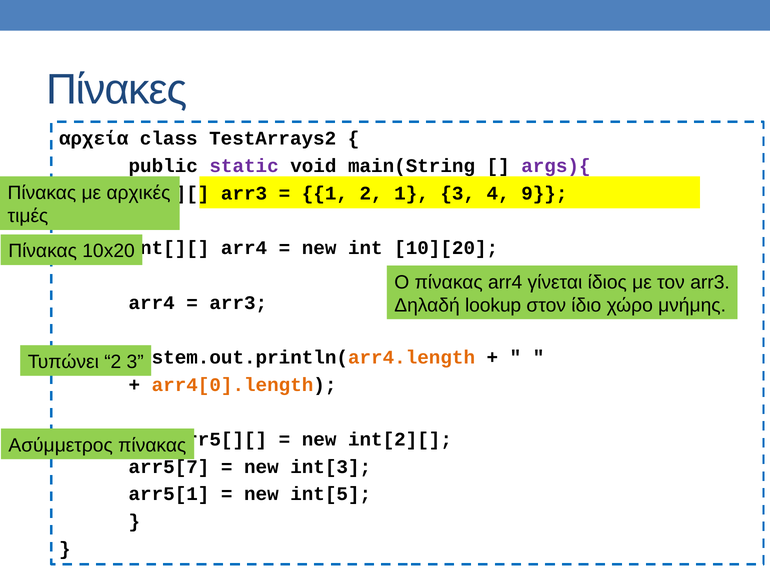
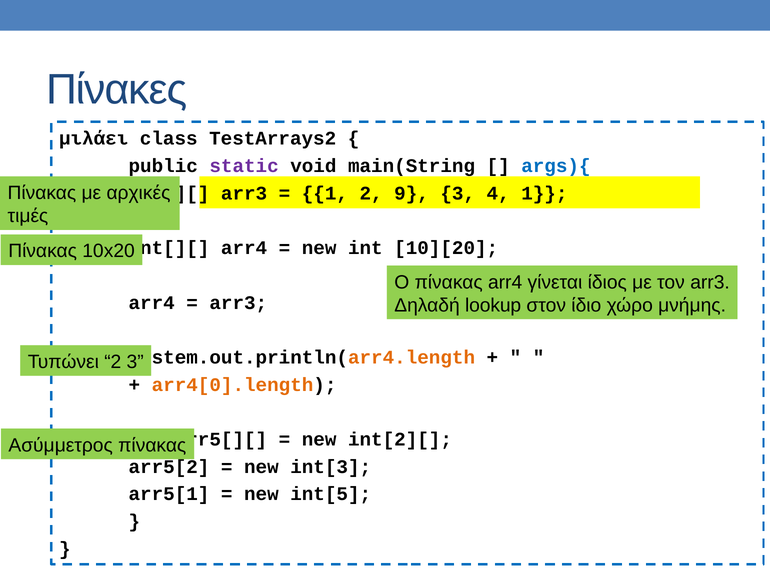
αρχεία: αρχεία -> μιλάει
args){ colour: purple -> blue
2 1: 1 -> 9
4 9: 9 -> 1
arr5[7: arr5[7 -> arr5[2
